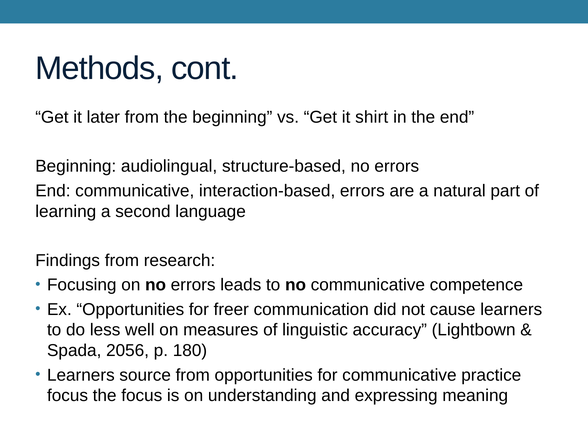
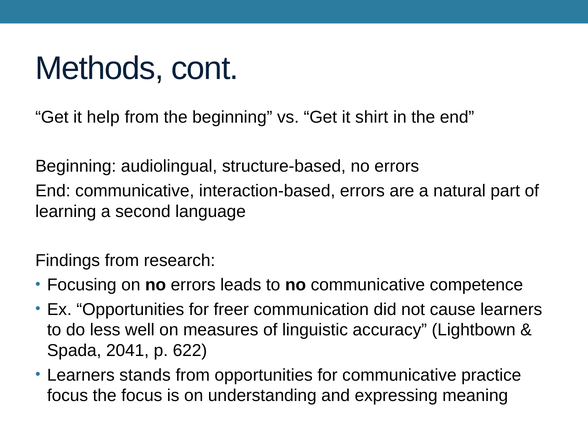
later: later -> help
2056: 2056 -> 2041
180: 180 -> 622
source: source -> stands
